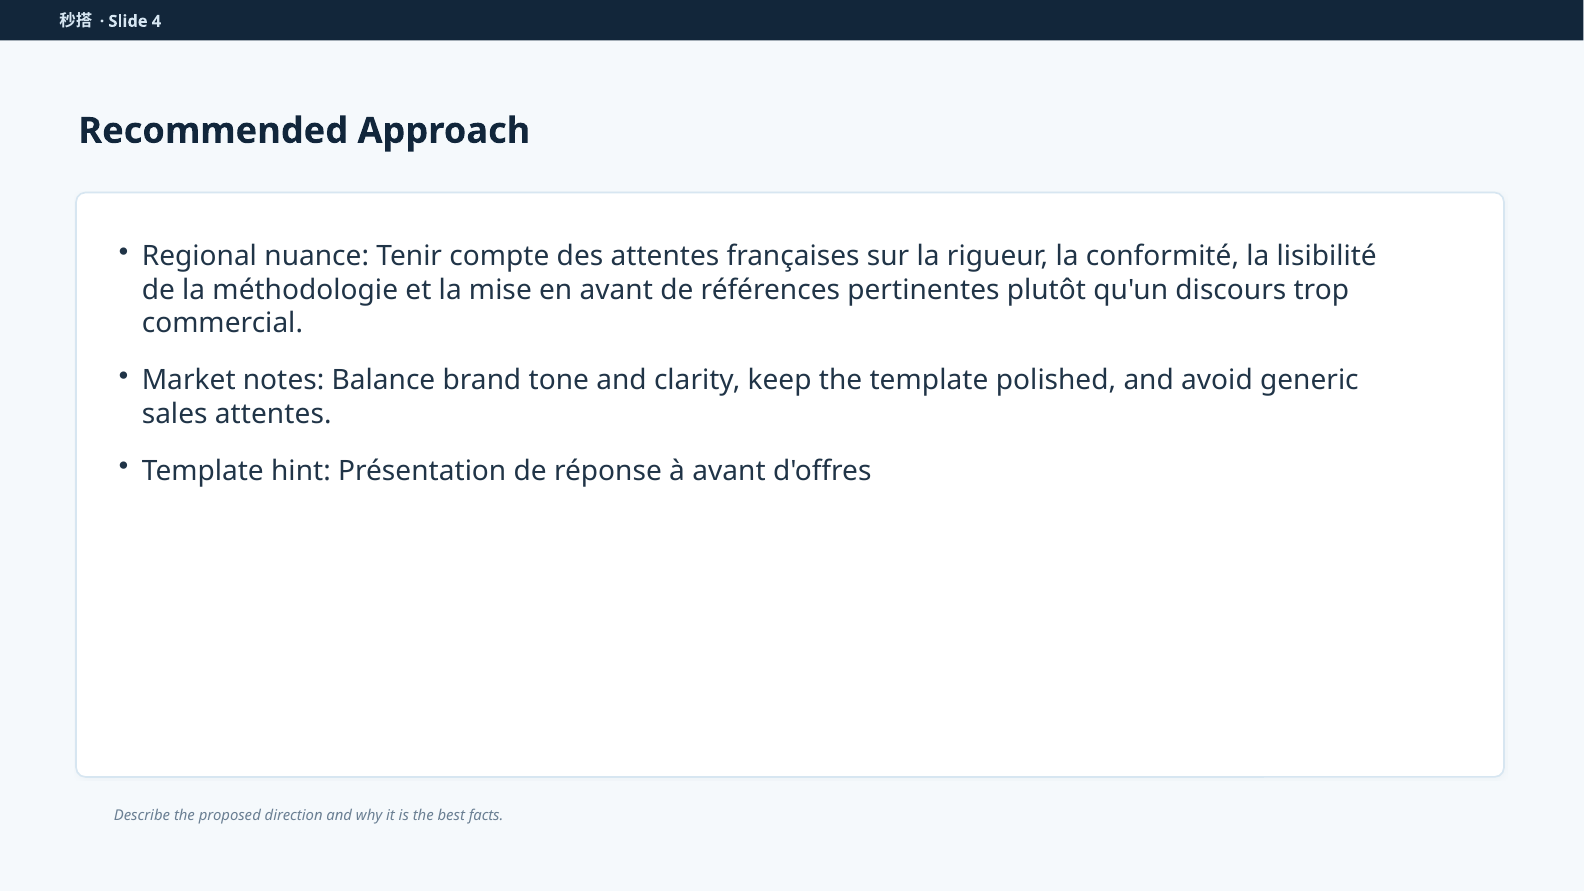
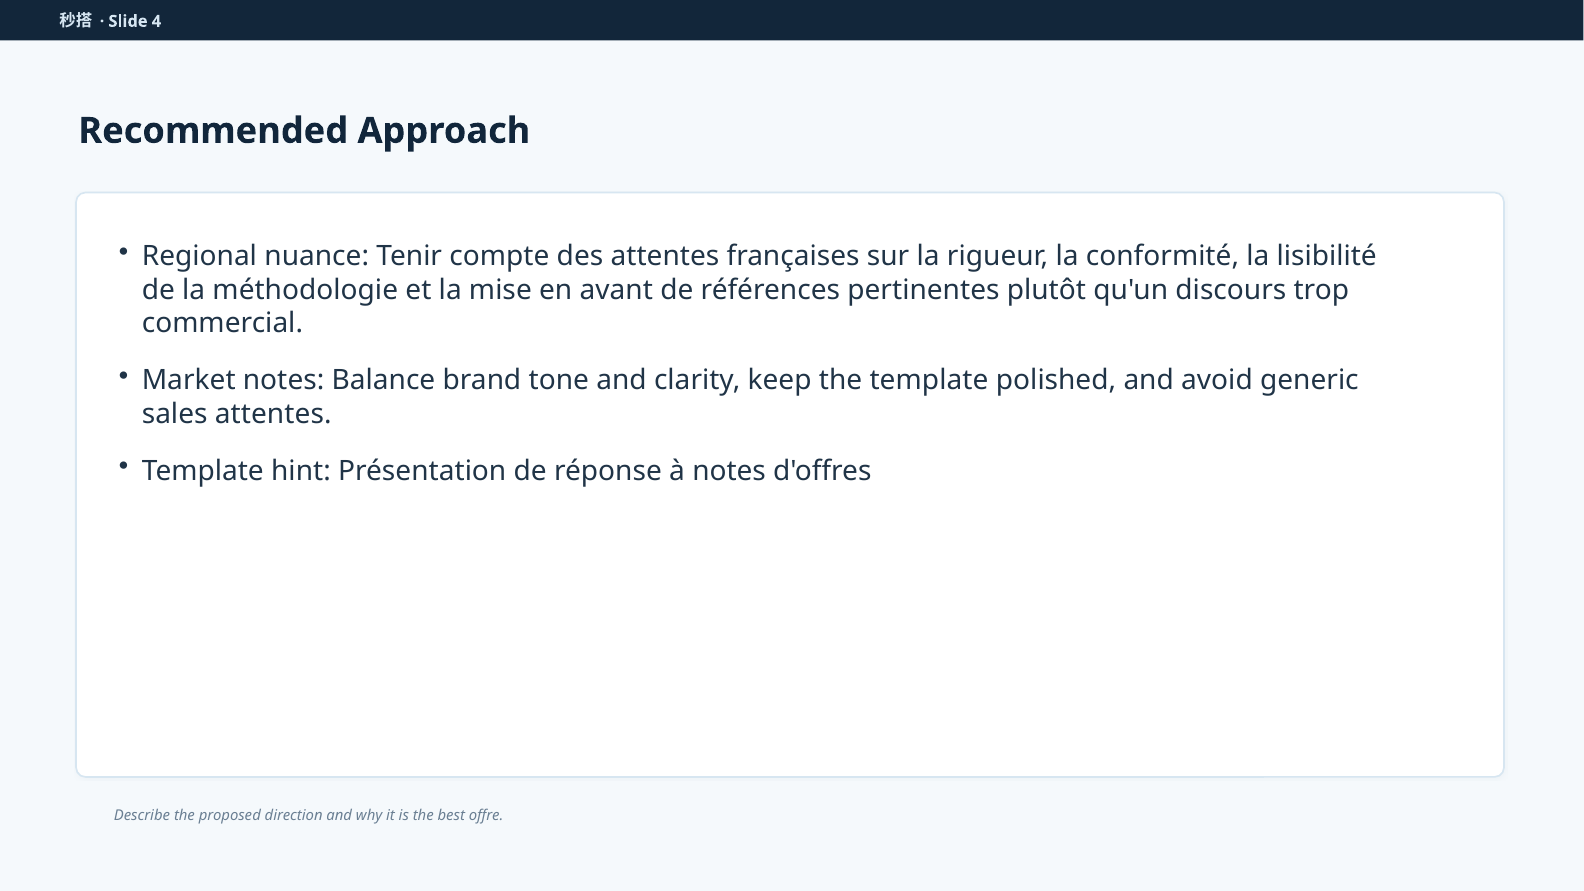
à avant: avant -> notes
facts: facts -> offre
